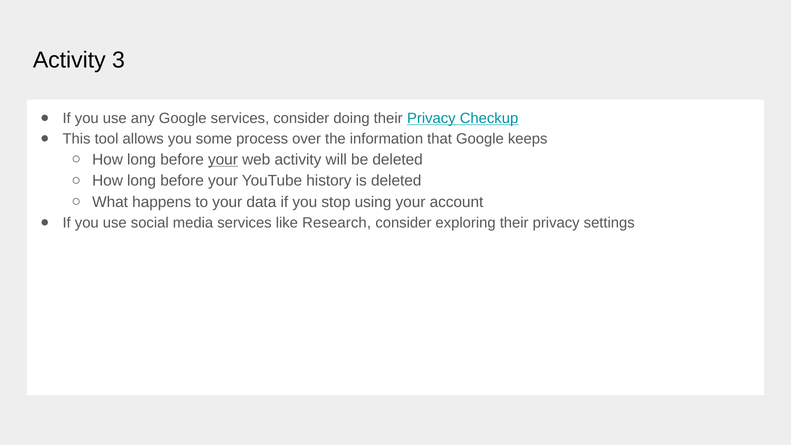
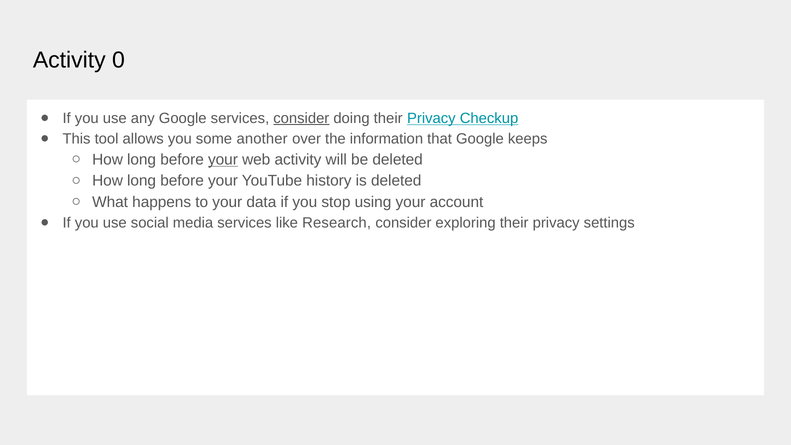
3: 3 -> 0
consider at (301, 118) underline: none -> present
process: process -> another
